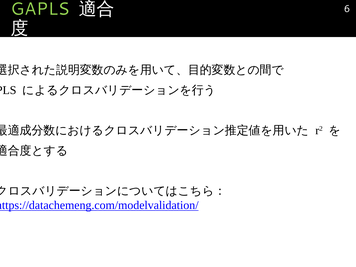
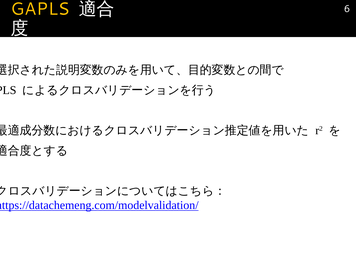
GAPLS colour: light green -> yellow
